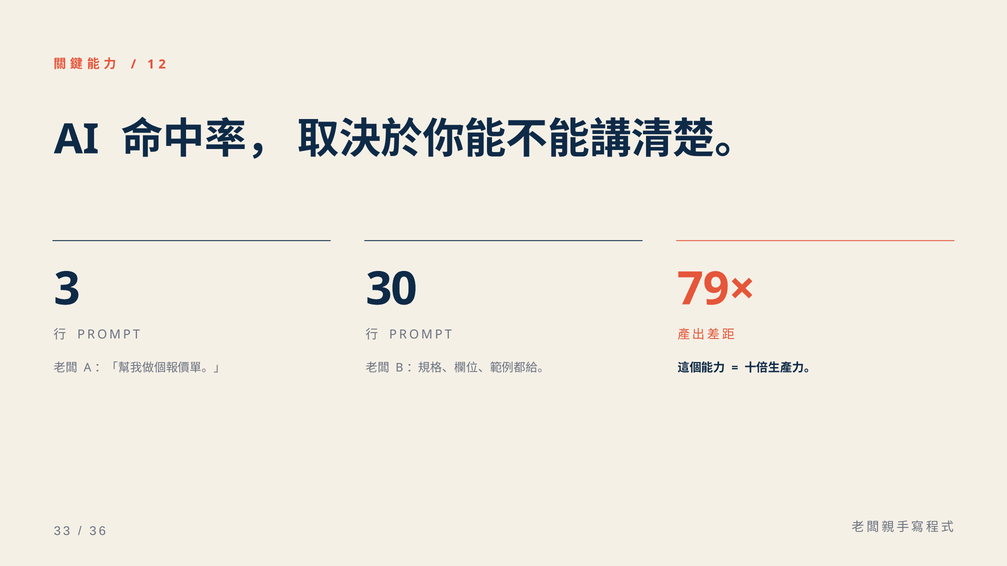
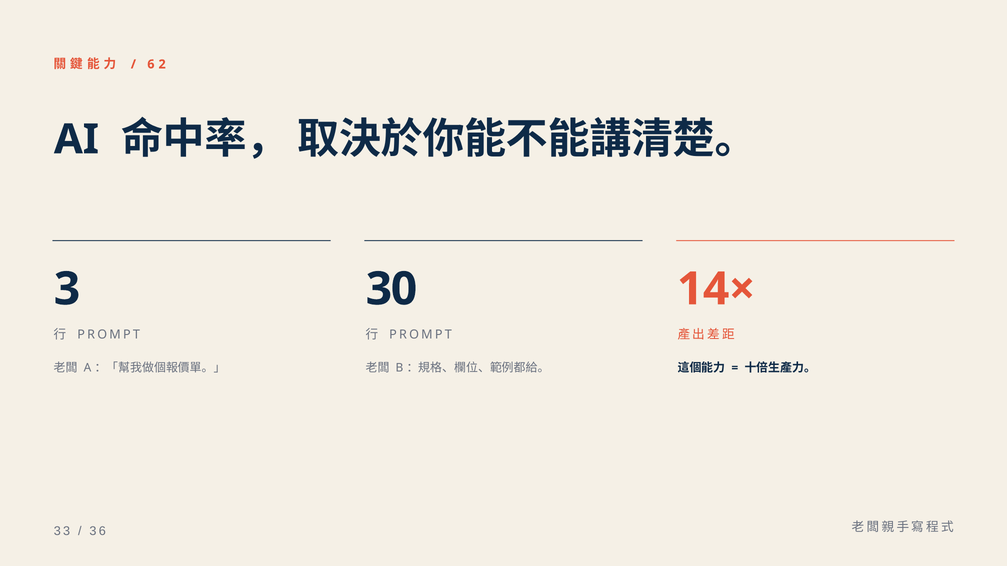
1: 1 -> 6
79×: 79× -> 14×
